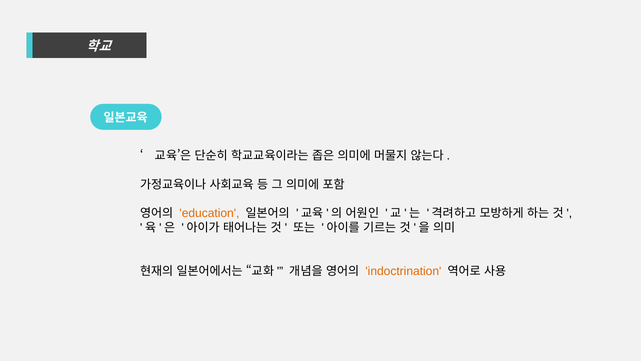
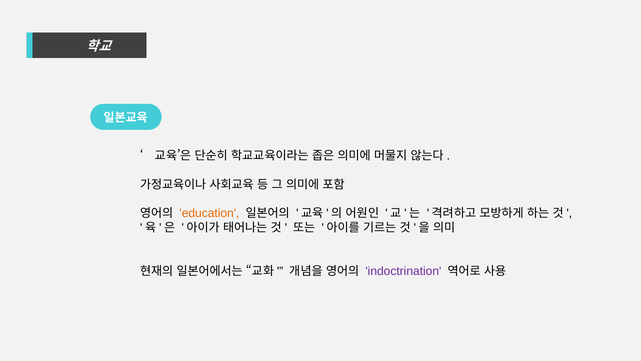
indoctrination colour: orange -> purple
